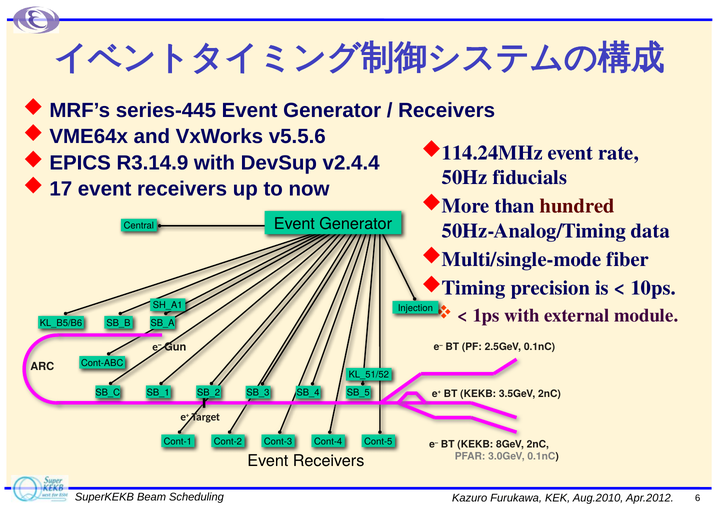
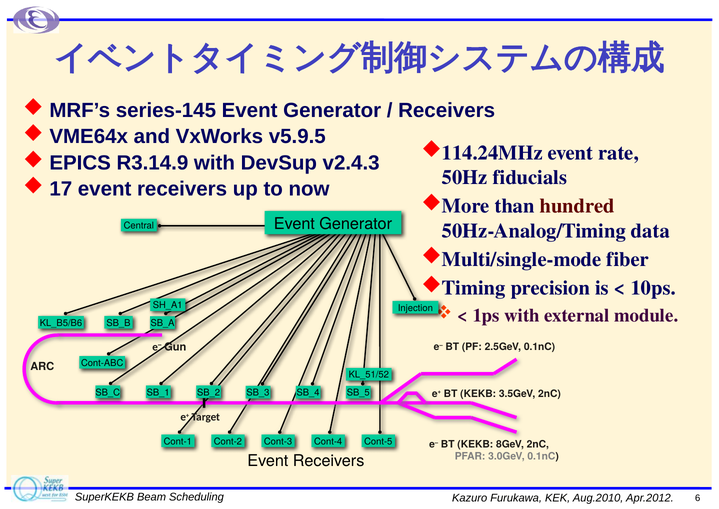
series-445: series-445 -> series-145
v5.5.6: v5.5.6 -> v5.9.5
v2.4.4: v2.4.4 -> v2.4.3
